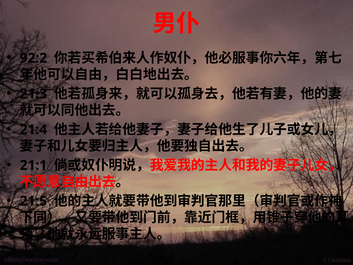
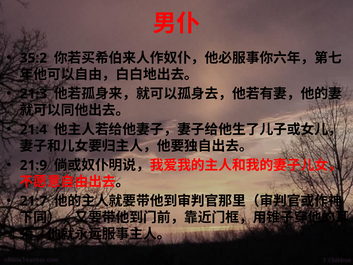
92:2: 92:2 -> 35:2
21:1: 21:1 -> 21:9
21:5: 21:5 -> 21:7
